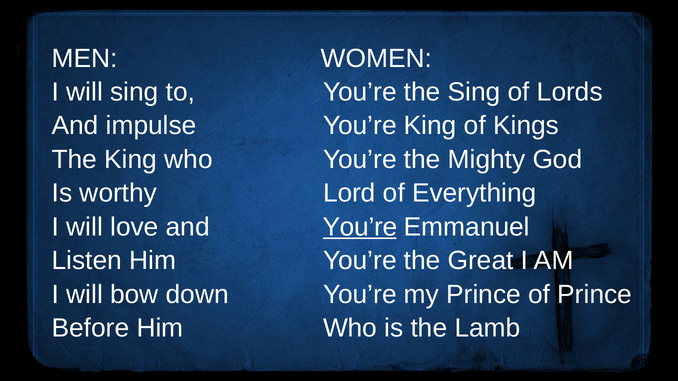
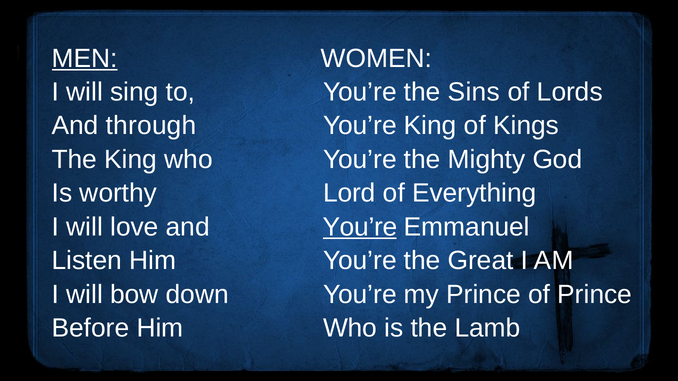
MEN underline: none -> present
the Sing: Sing -> Sins
impulse: impulse -> through
